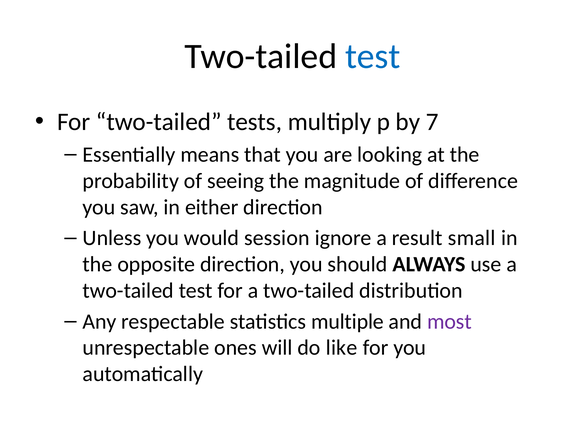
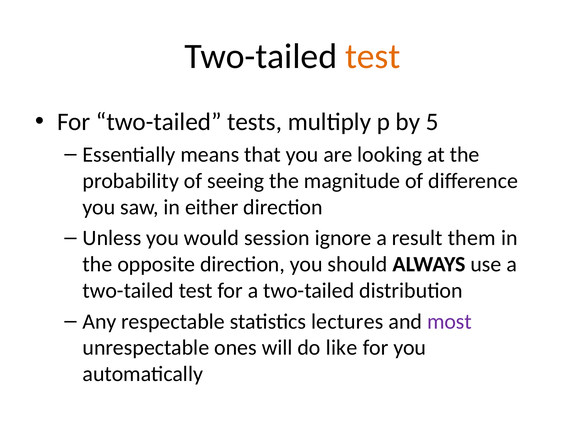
test at (373, 57) colour: blue -> orange
7: 7 -> 5
small: small -> them
multiple: multiple -> lectures
